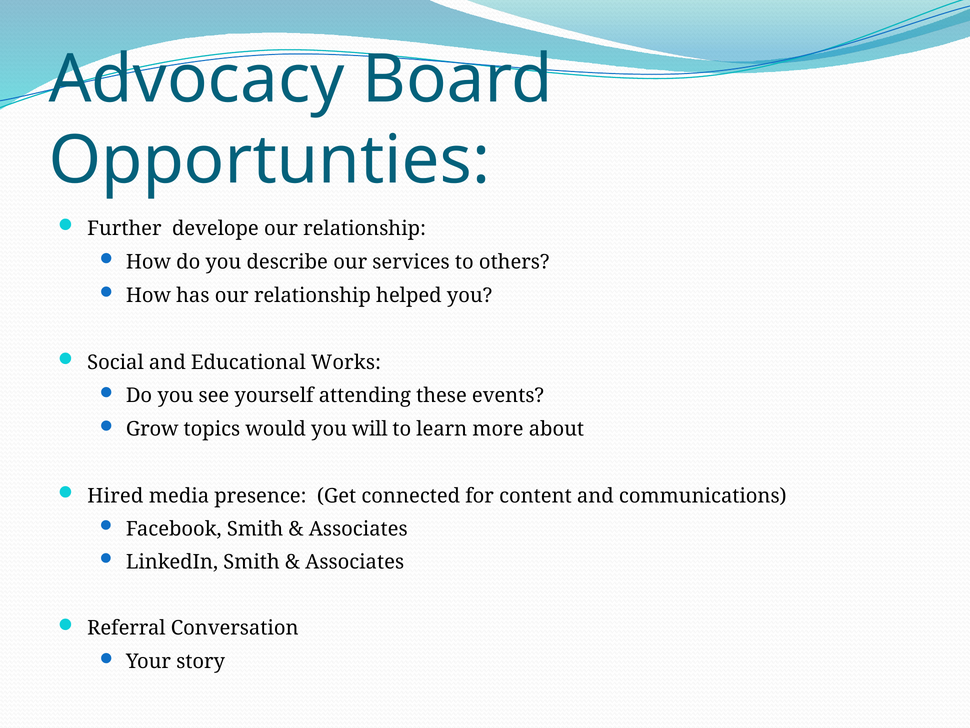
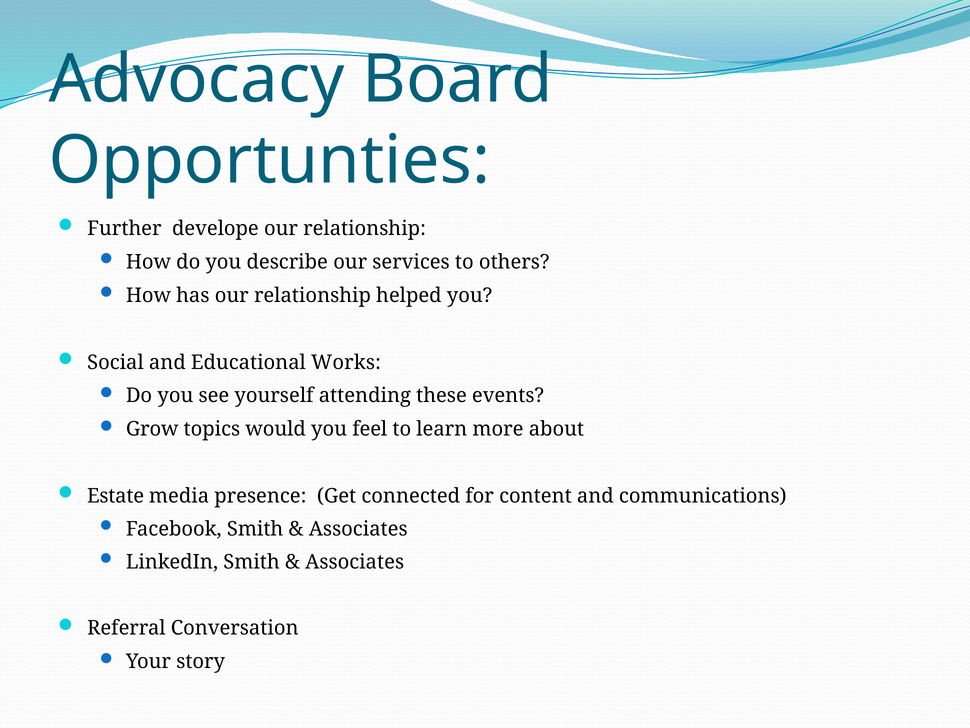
will: will -> feel
Hired: Hired -> Estate
